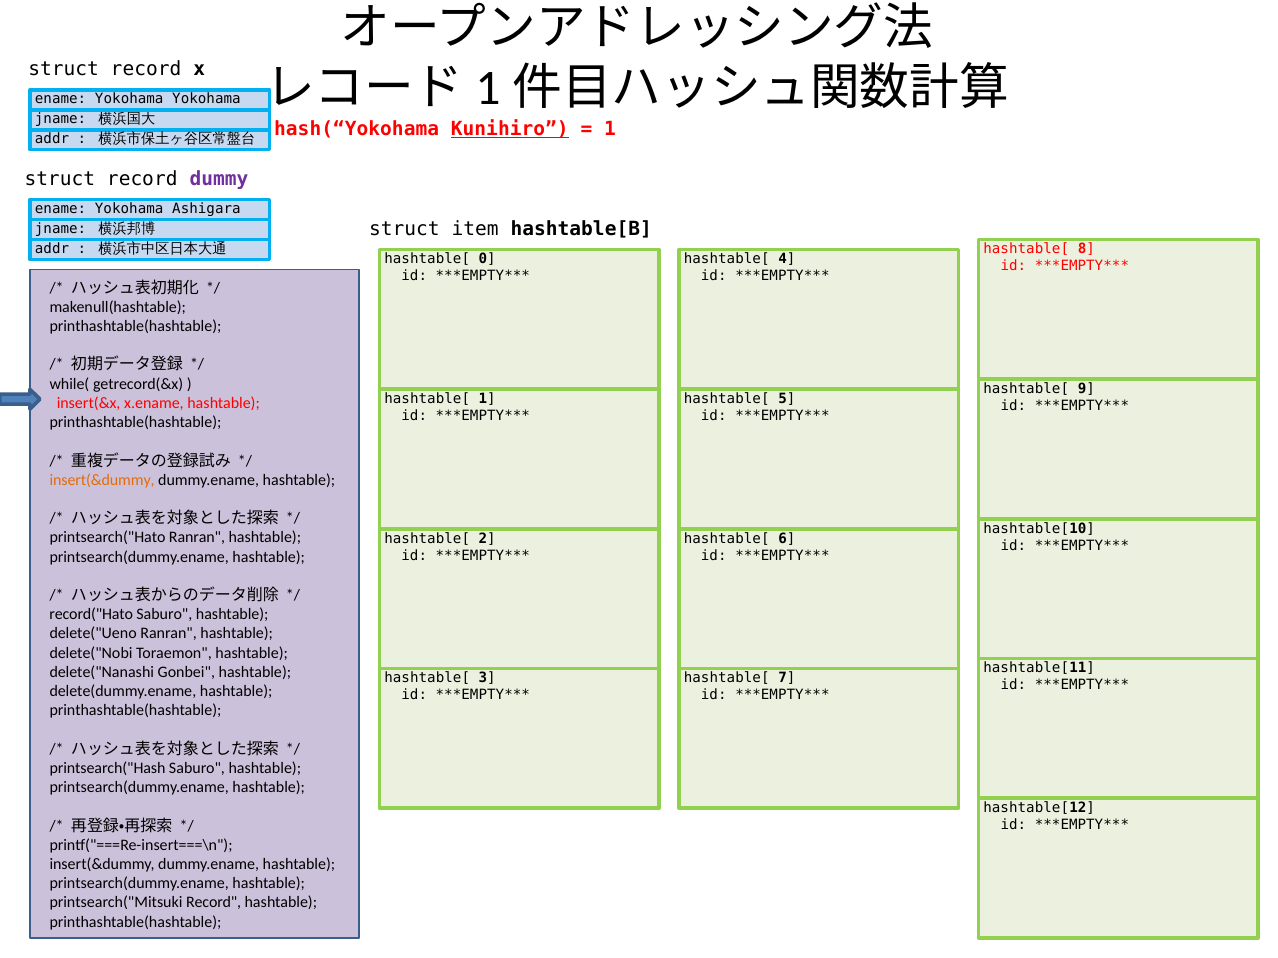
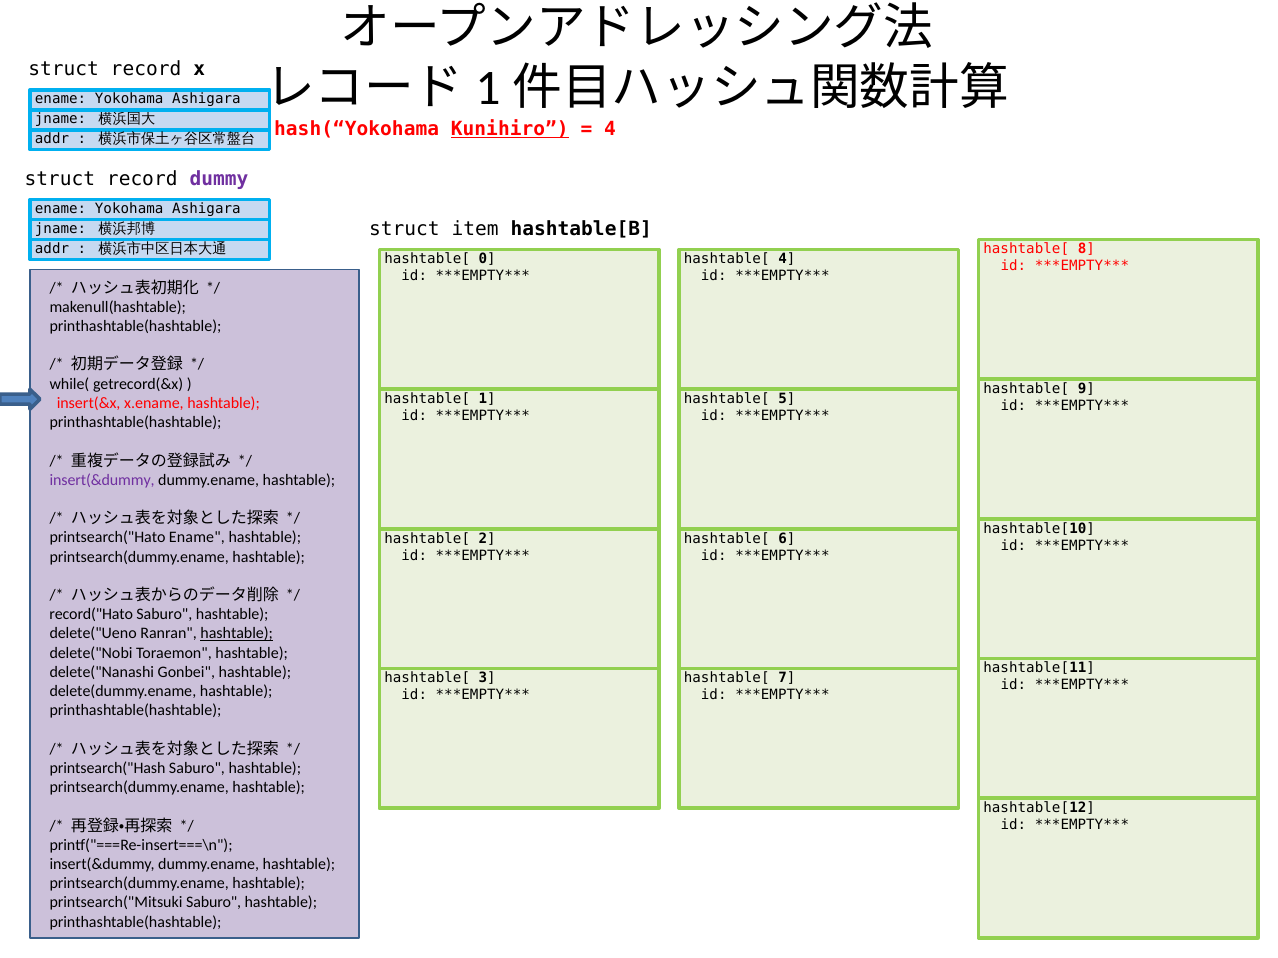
Yokohama at (206, 99): Yokohama -> Ashigara
1 at (610, 129): 1 -> 4
insert(&dummy at (102, 480) colour: orange -> purple
printsearch("Hato Ranran: Ranran -> Ename
hashtable at (237, 634) underline: none -> present
printsearch("Mitsuki Record: Record -> Saburo
